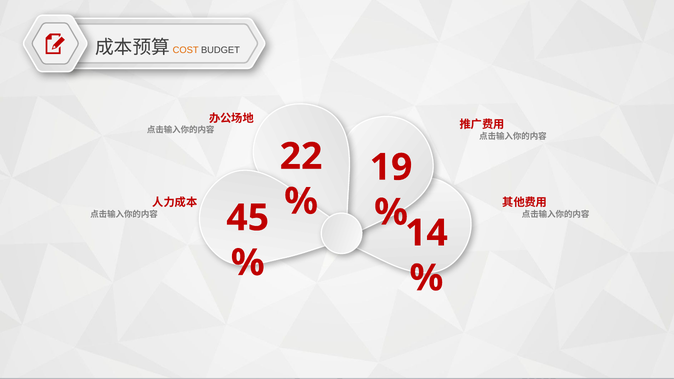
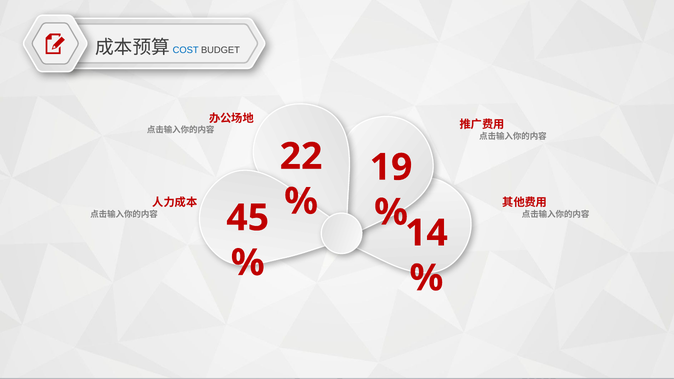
COST colour: orange -> blue
